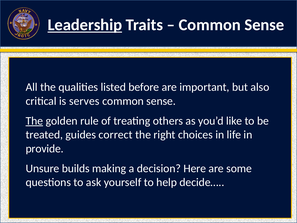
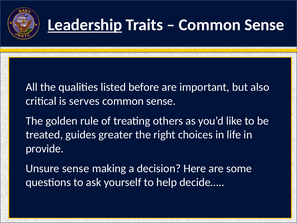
The at (34, 121) underline: present -> none
correct: correct -> greater
Unsure builds: builds -> sense
